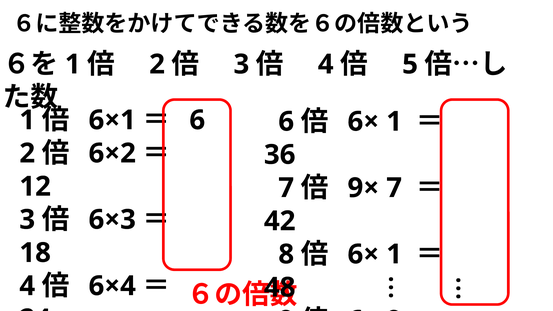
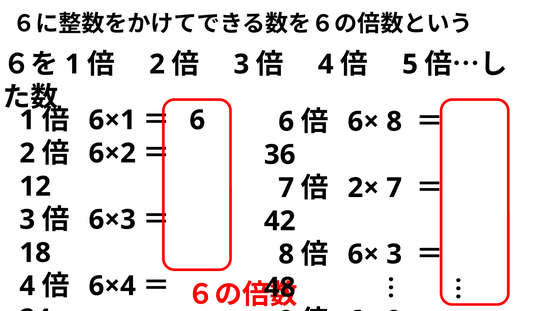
1 at (394, 122): 1 -> 8
9×: 9× -> 2×
1 at (394, 254): 1 -> 3
